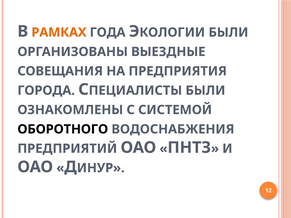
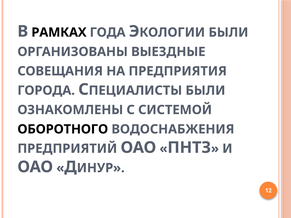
РАМКАХ colour: orange -> black
